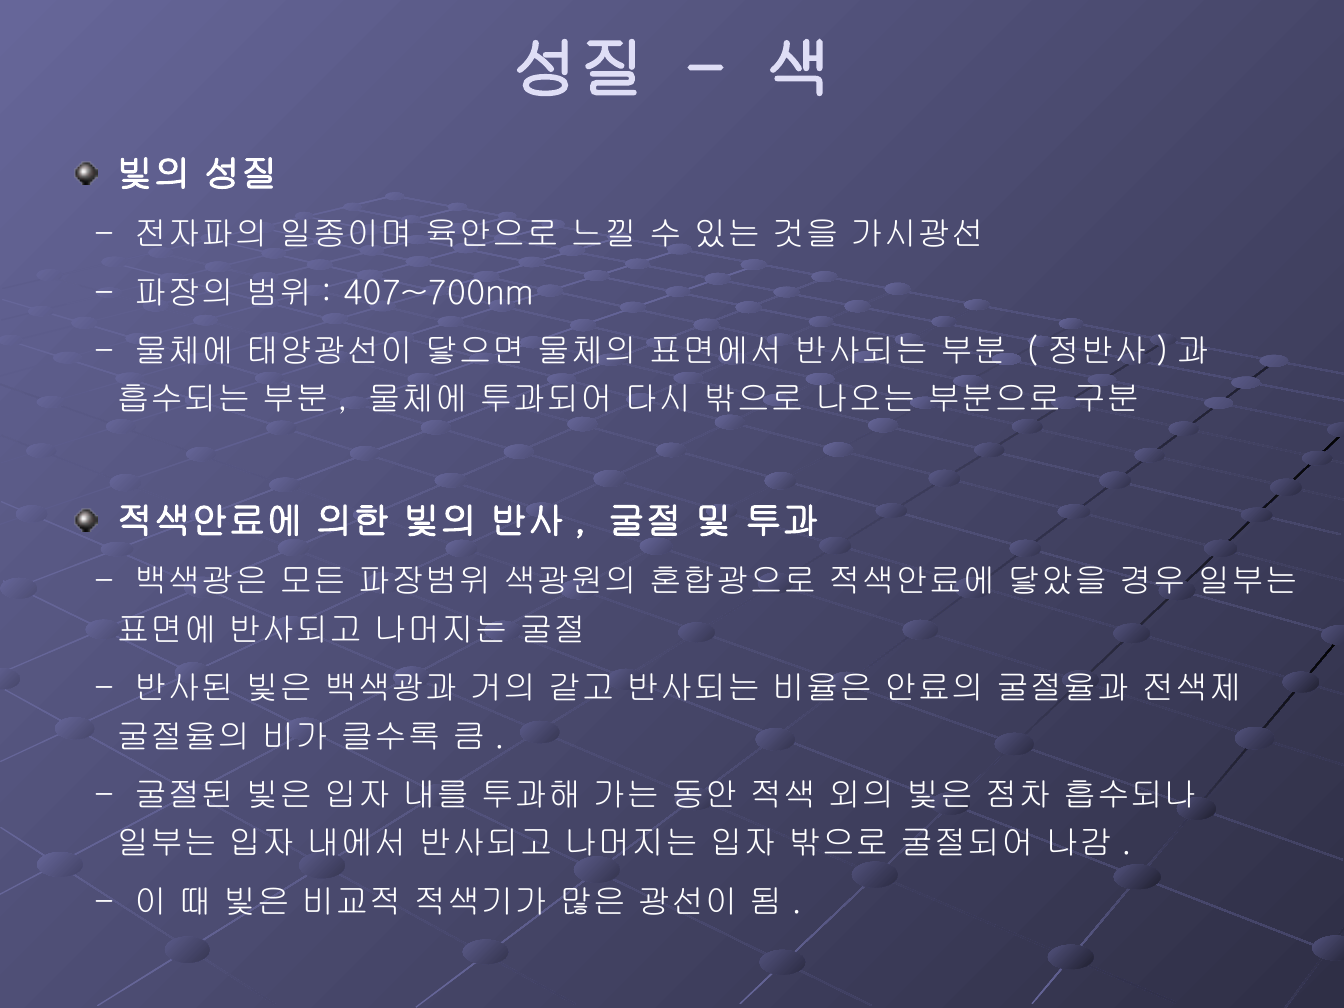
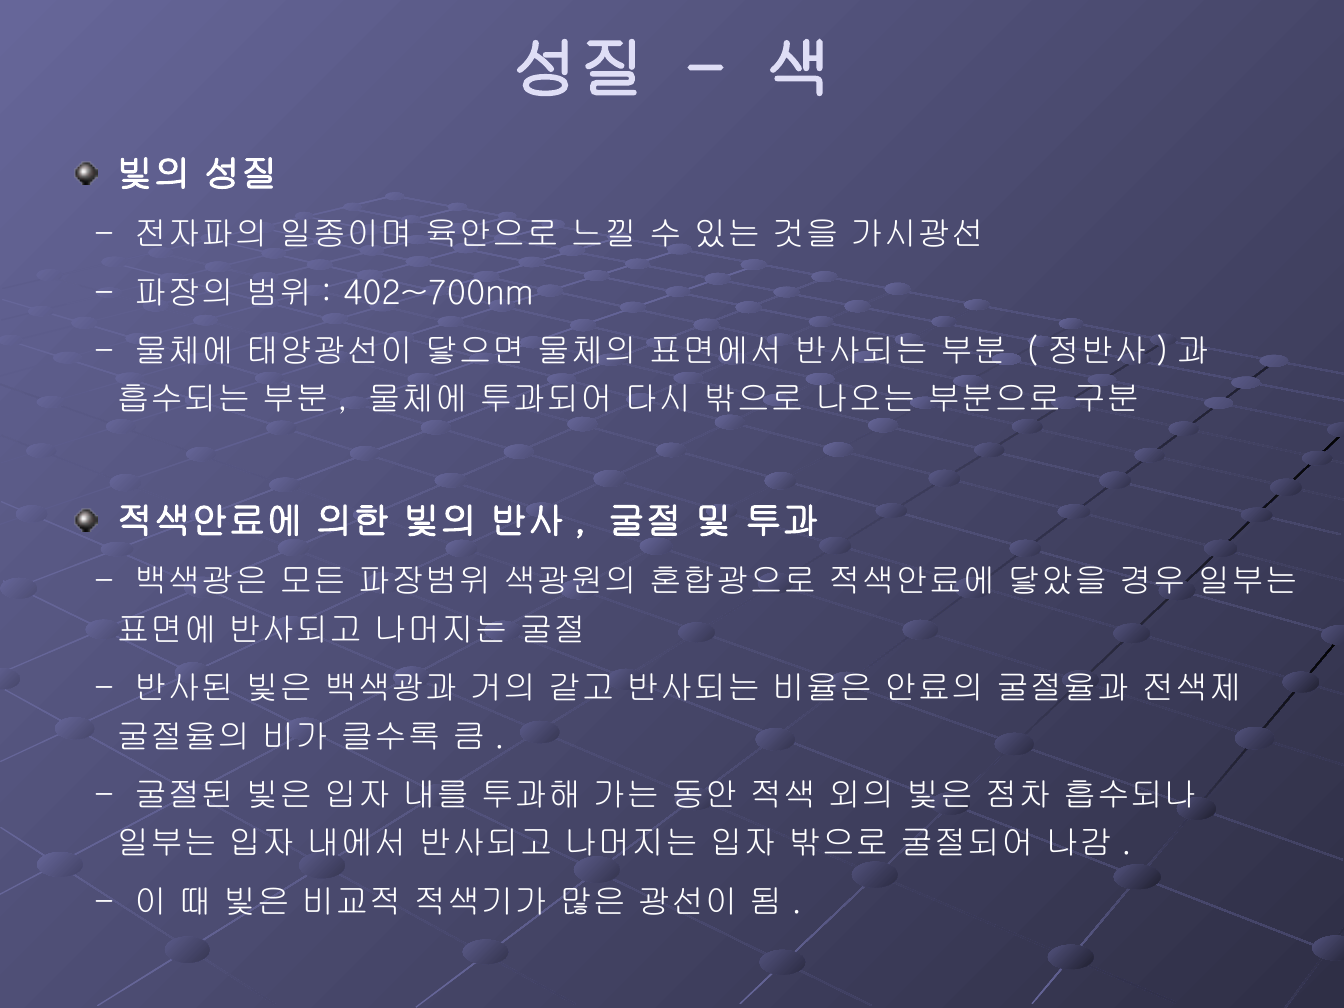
407~700nm: 407~700nm -> 402~700nm
